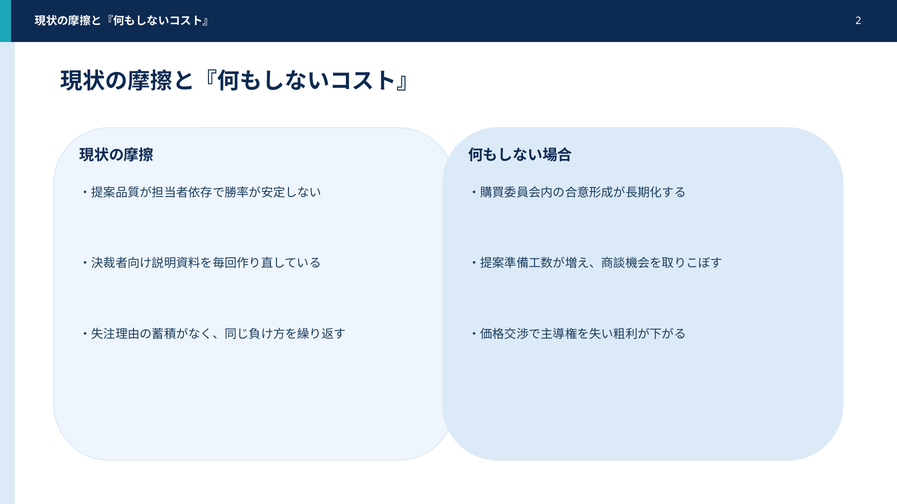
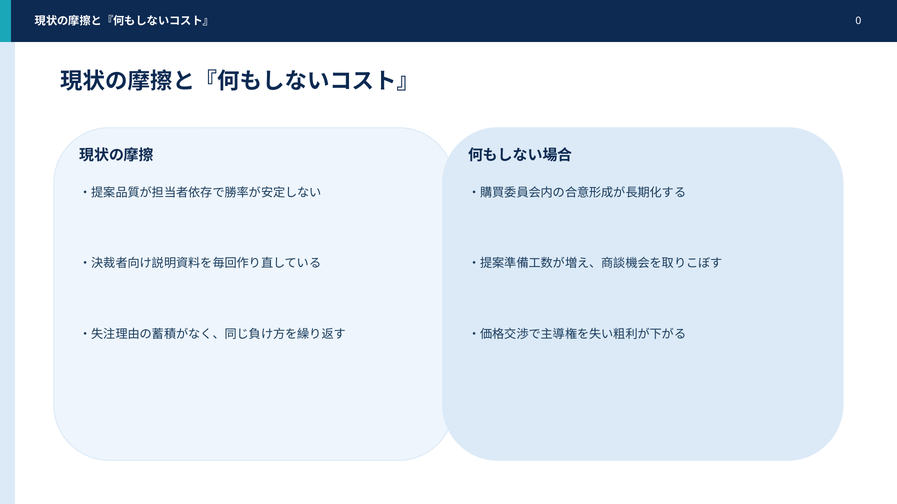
2: 2 -> 0
